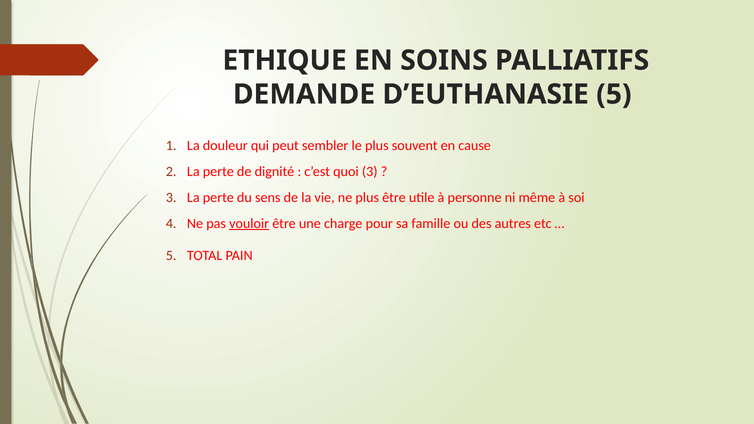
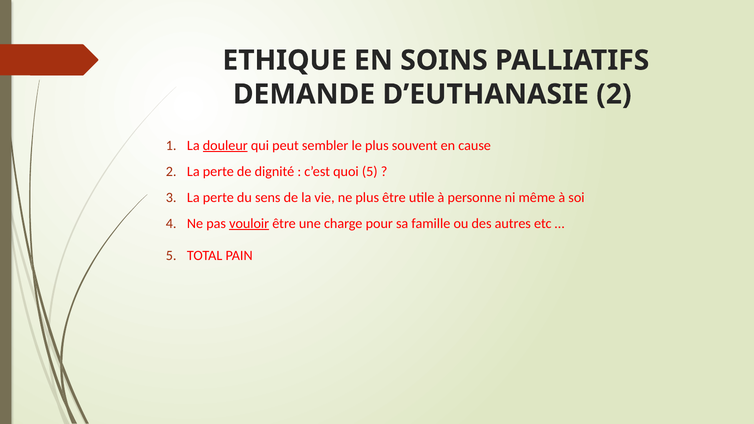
D’EUTHANASIE 5: 5 -> 2
douleur underline: none -> present
quoi 3: 3 -> 5
